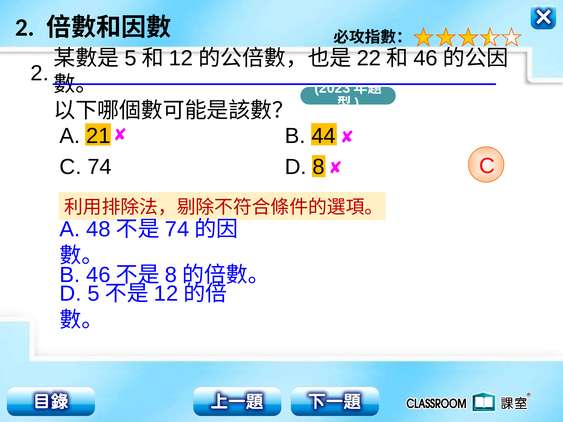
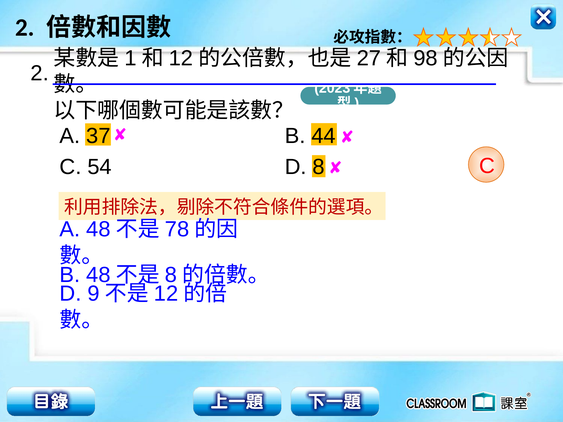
5 at (130, 58): 5 -> 1
22: 22 -> 27
46 at (426, 58): 46 -> 98
21: 21 -> 37
C 74: 74 -> 54
74 at (177, 229): 74 -> 78
B 46: 46 -> 48
D 5: 5 -> 9
